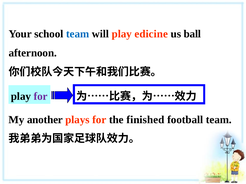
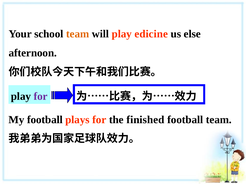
team at (78, 34) colour: blue -> orange
ball: ball -> else
My another: another -> football
